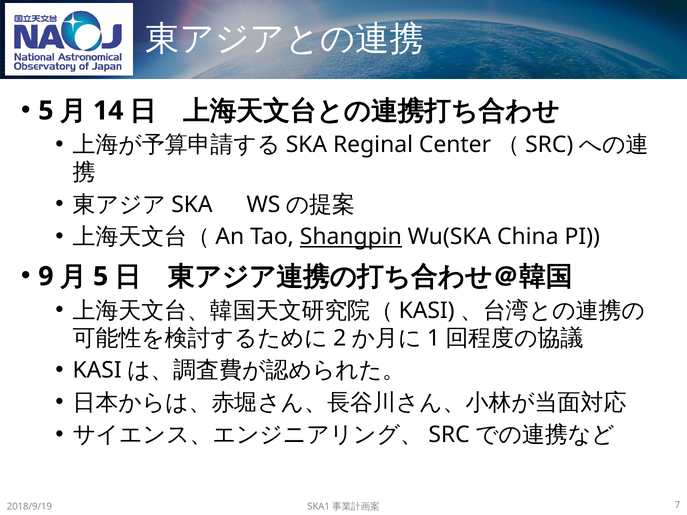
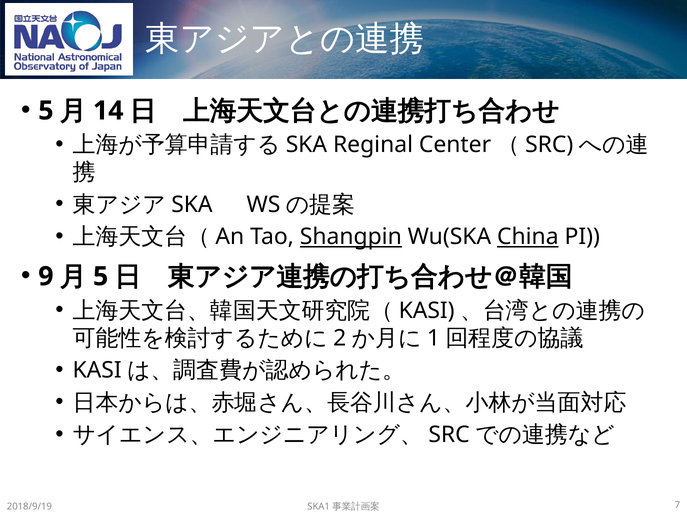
China underline: none -> present
